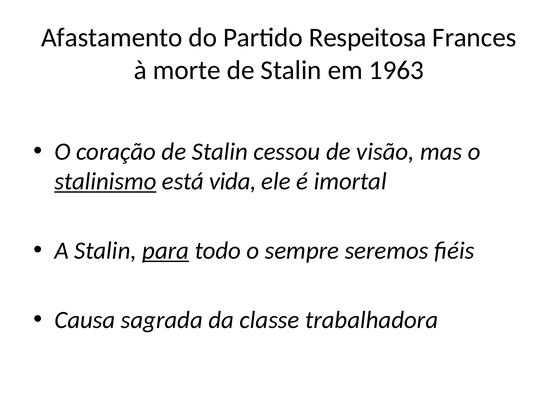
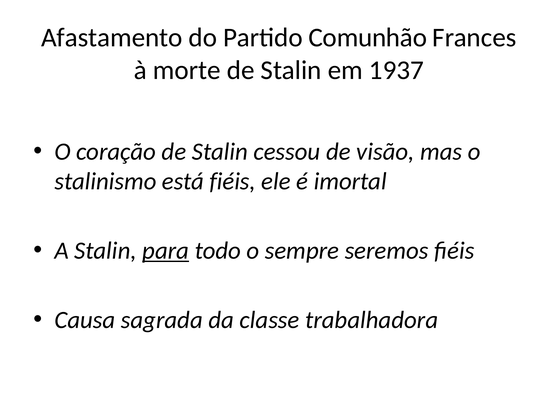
Respeitosa: Respeitosa -> Comunhão
1963: 1963 -> 1937
stalinismo underline: present -> none
está vida: vida -> fiéis
